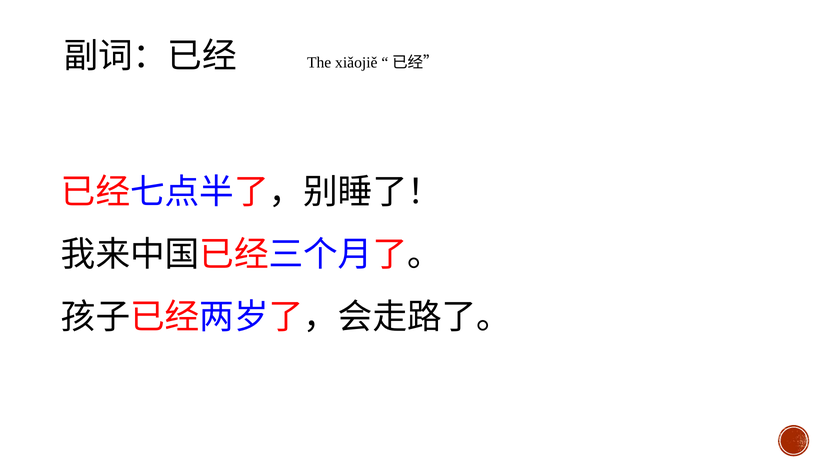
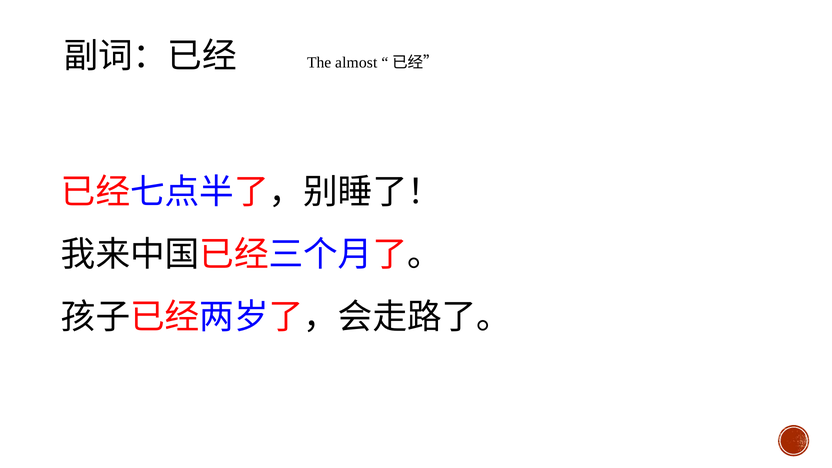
xiǎojiě: xiǎojiě -> almost
